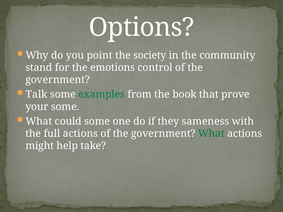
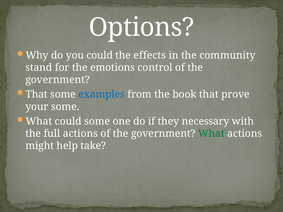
you point: point -> could
society: society -> effects
Talk at (37, 95): Talk -> That
examples colour: green -> blue
sameness: sameness -> necessary
